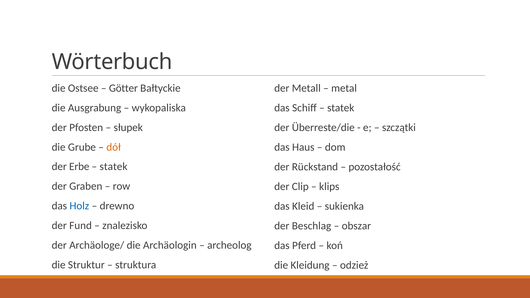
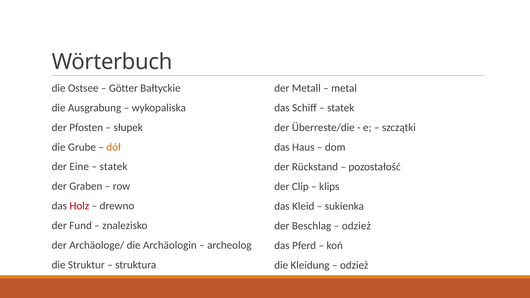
Erbe: Erbe -> Eine
Holz colour: blue -> red
obszar at (356, 226): obszar -> odzież
